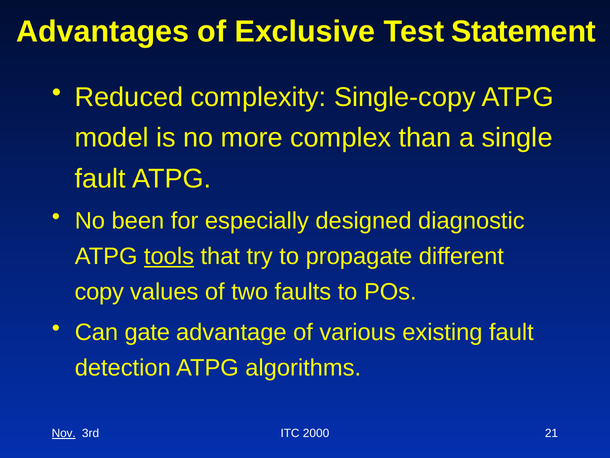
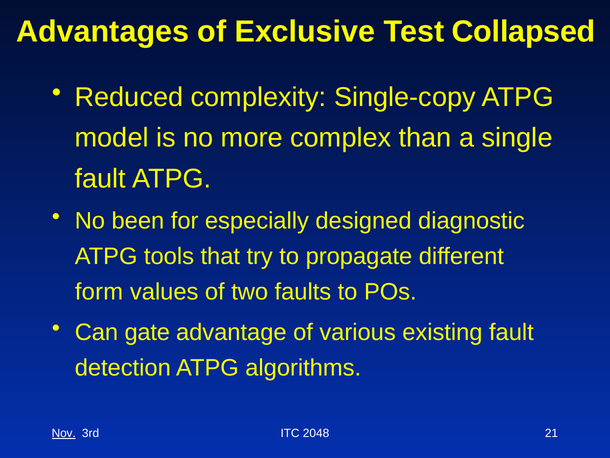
Statement: Statement -> Collapsed
tools underline: present -> none
copy: copy -> form
2000: 2000 -> 2048
